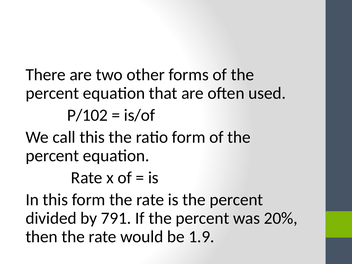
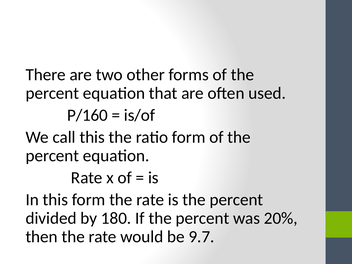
P/102: P/102 -> P/160
791: 791 -> 180
1.9: 1.9 -> 9.7
